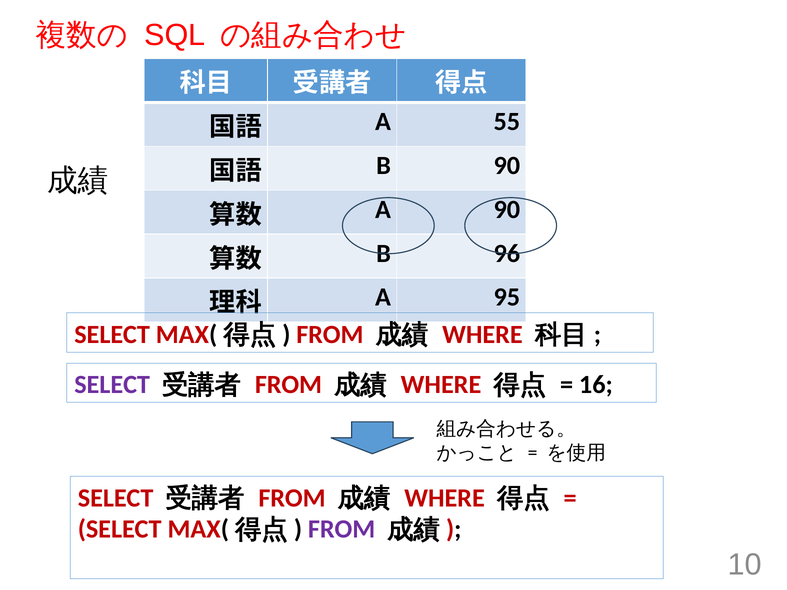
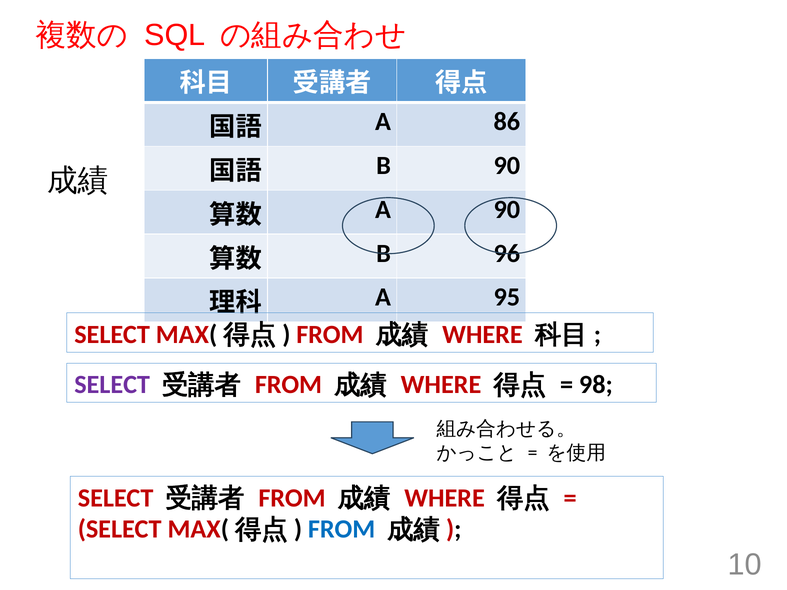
55: 55 -> 86
16: 16 -> 98
FROM at (342, 530) colour: purple -> blue
